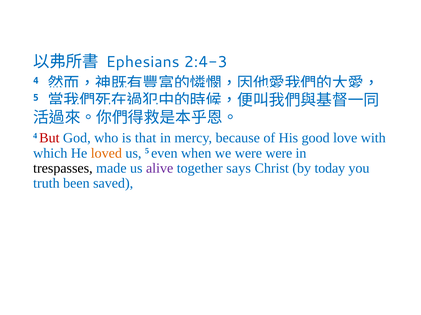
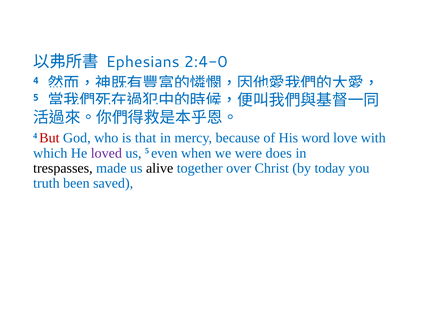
2:4-3: 2:4-3 -> 2:4-0
good: good -> word
loved colour: orange -> purple
were were: were -> does
alive colour: purple -> black
says: says -> over
